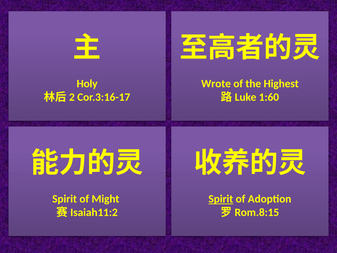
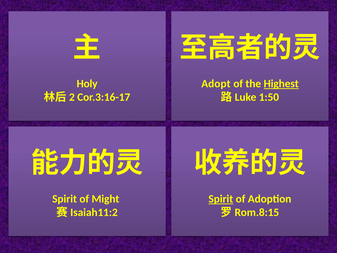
Wrote: Wrote -> Adopt
Highest underline: none -> present
1:60: 1:60 -> 1:50
